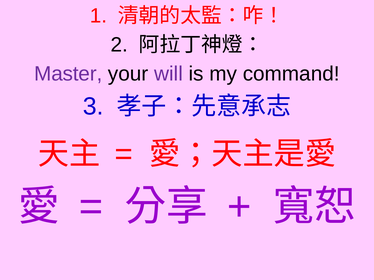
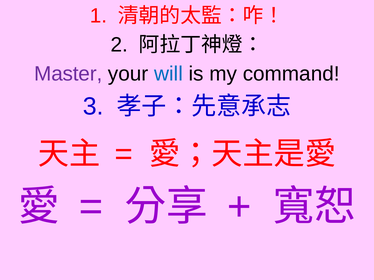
will colour: purple -> blue
